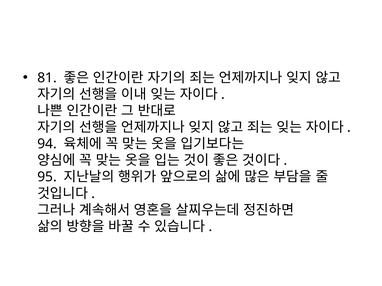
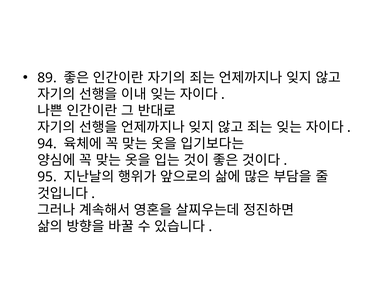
81: 81 -> 89
